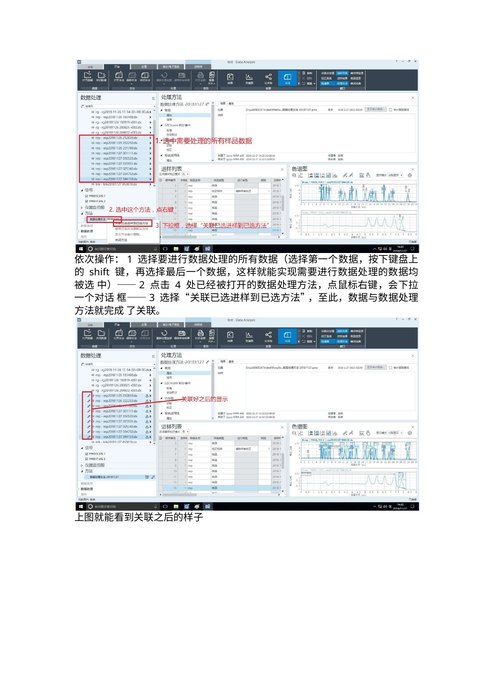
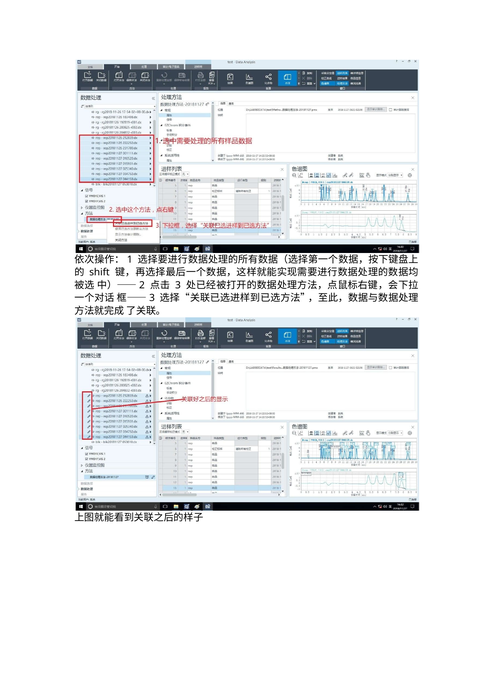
4 at (178, 285): 4 -> 3
